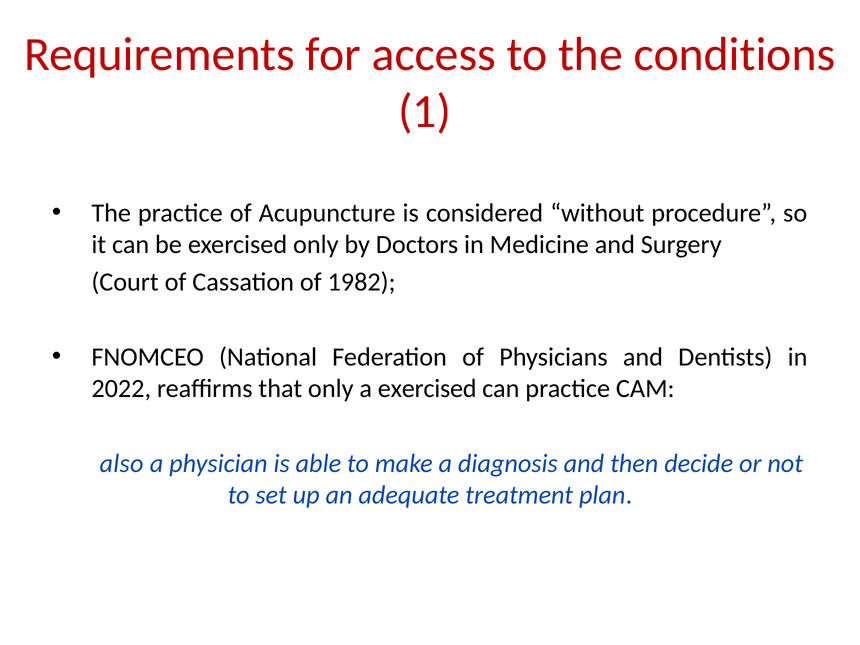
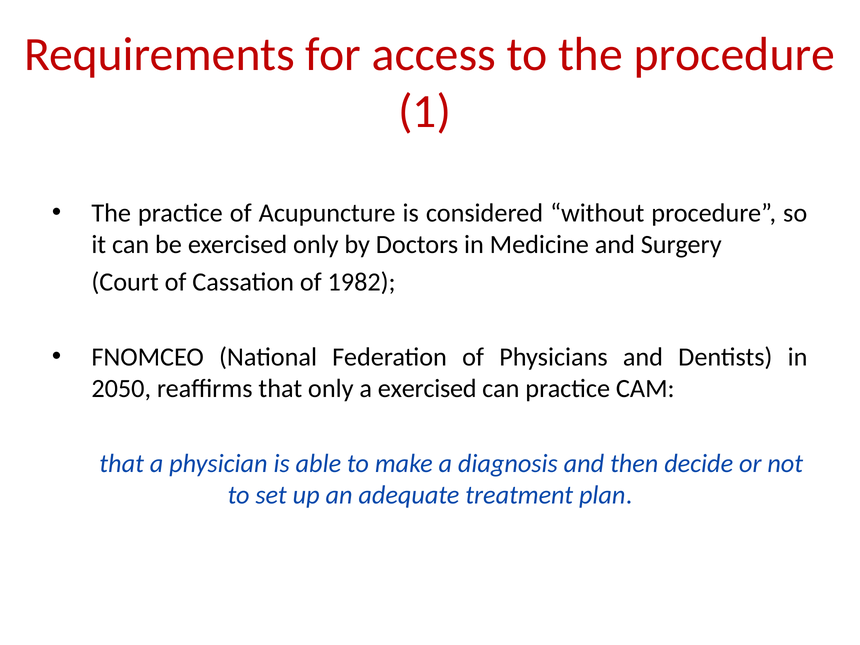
the conditions: conditions -> procedure
2022: 2022 -> 2050
also at (122, 463): also -> that
